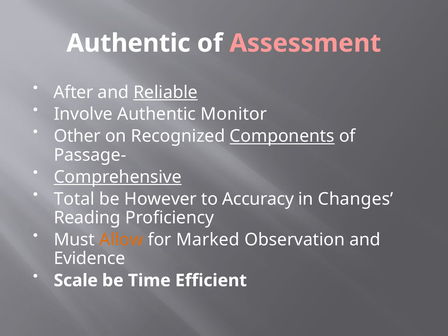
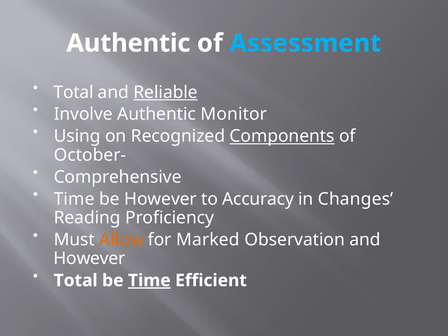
Assessment colour: pink -> light blue
After at (74, 92): After -> Total
Other: Other -> Using
Passage-: Passage- -> October-
Comprehensive underline: present -> none
Total at (74, 199): Total -> Time
Evidence at (89, 259): Evidence -> However
Scale at (76, 280): Scale -> Total
Time at (149, 280) underline: none -> present
